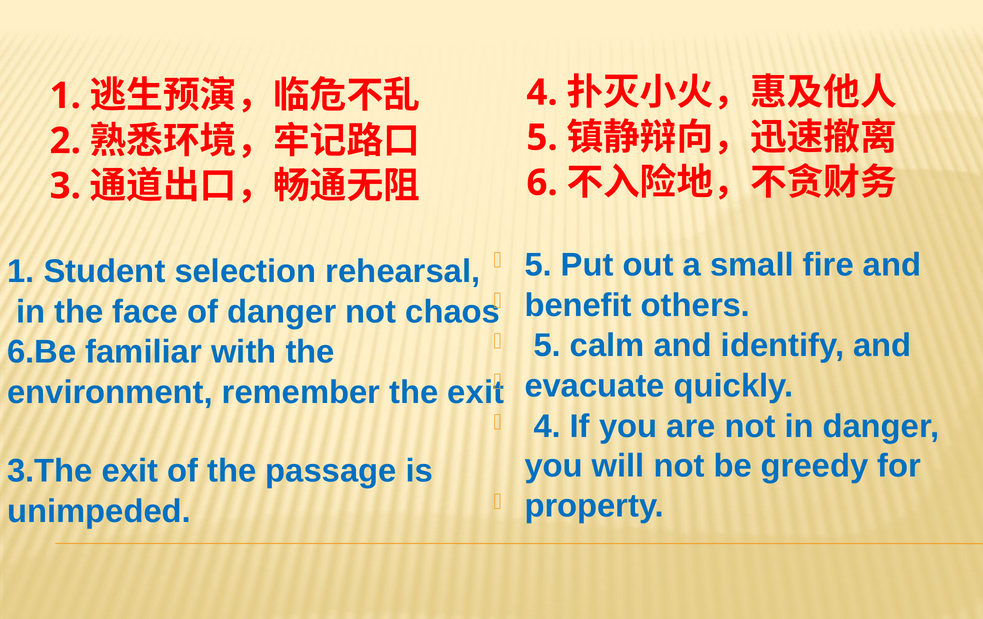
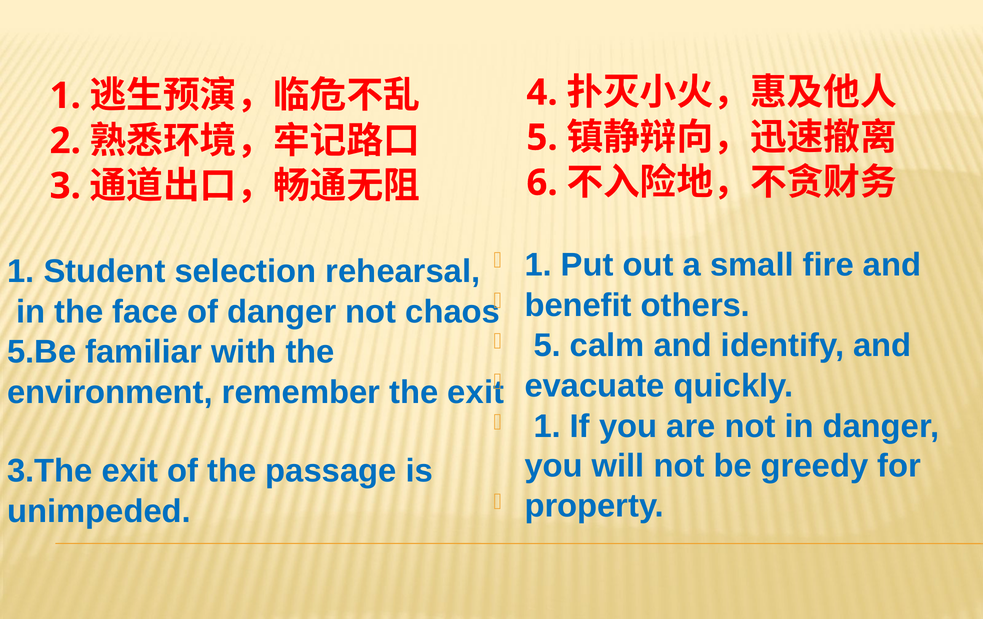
5 at (538, 265): 5 -> 1
6.Be: 6.Be -> 5.Be
4 at (547, 427): 4 -> 1
